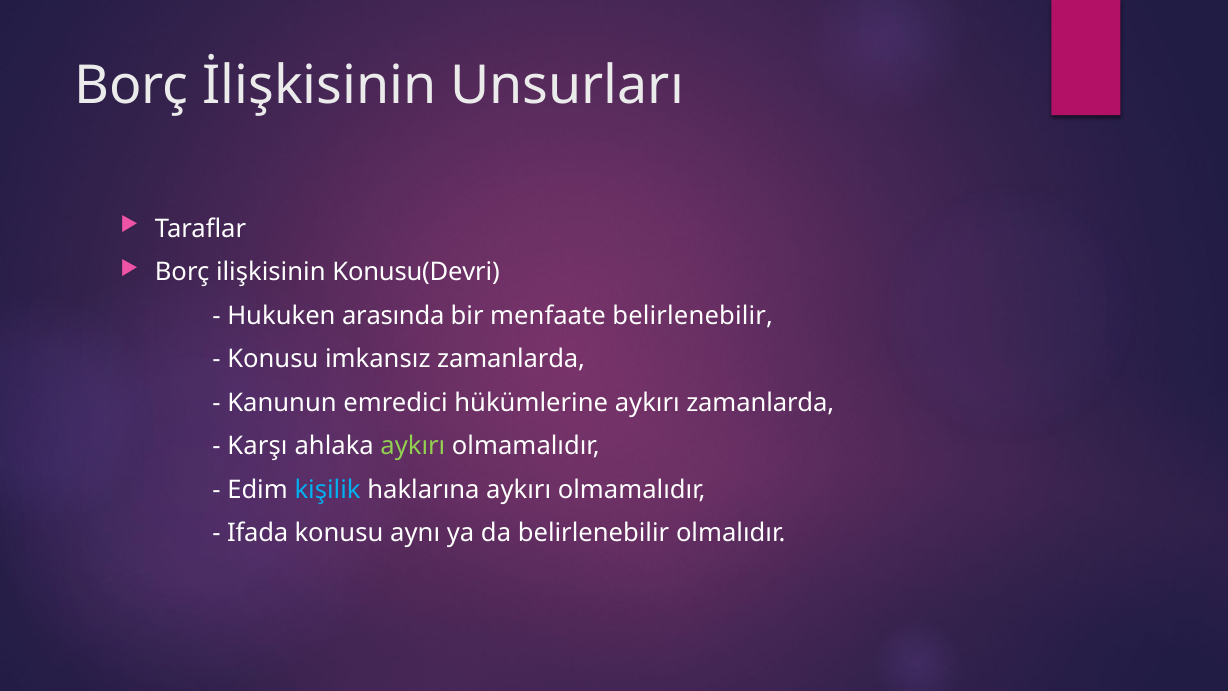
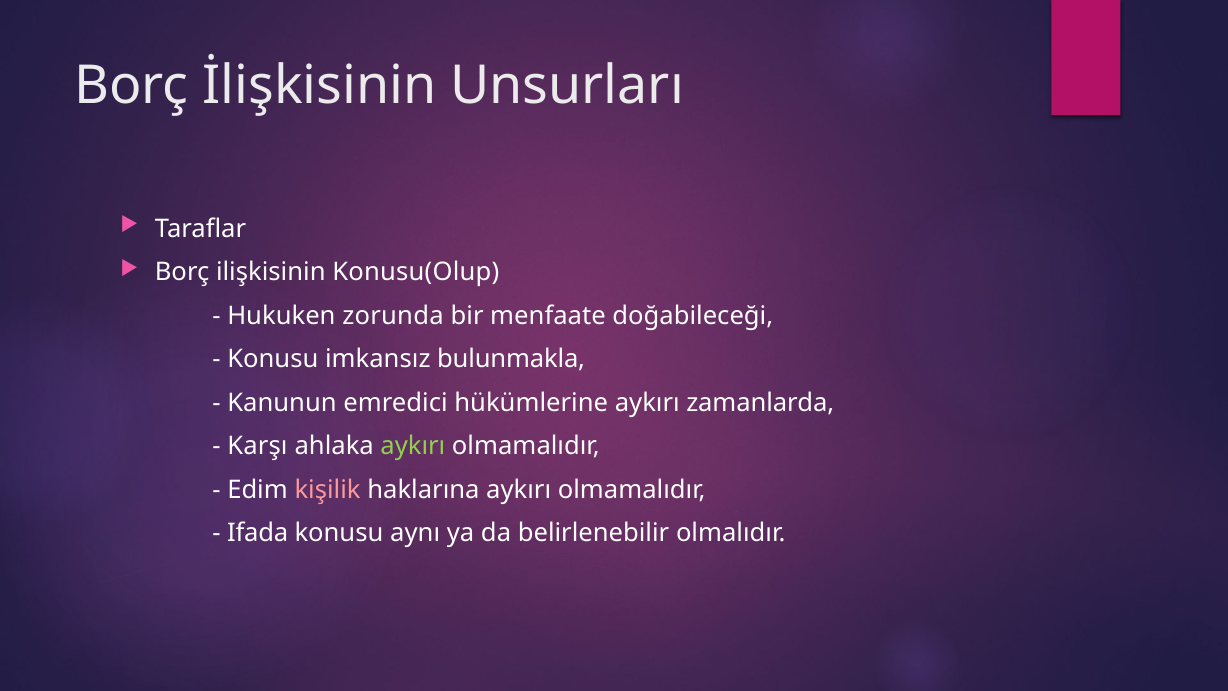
Konusu(Devri: Konusu(Devri -> Konusu(Olup
arasında: arasında -> zorunda
menfaate belirlenebilir: belirlenebilir -> doğabileceği
imkansız zamanlarda: zamanlarda -> bulunmakla
kişilik colour: light blue -> pink
